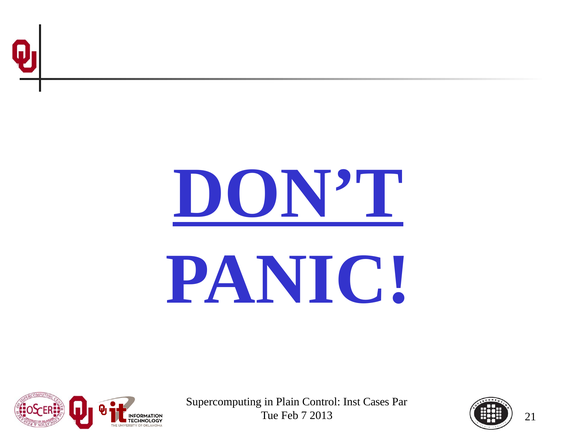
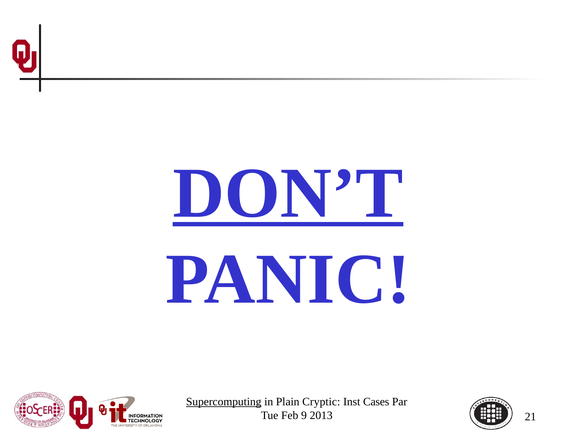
Supercomputing underline: none -> present
Control: Control -> Cryptic
7: 7 -> 9
